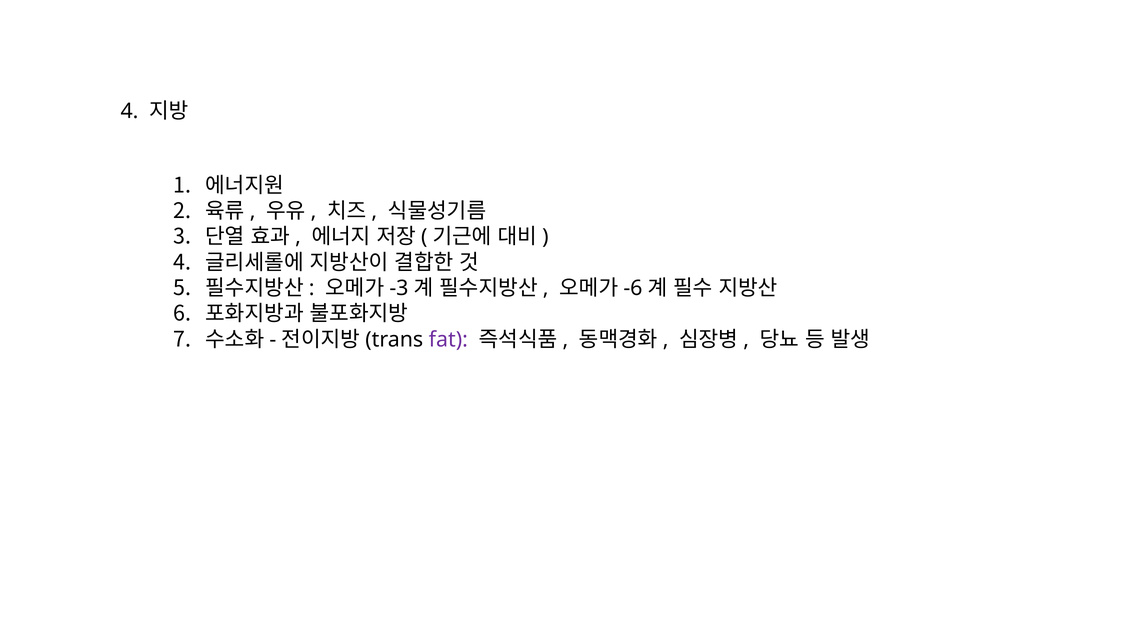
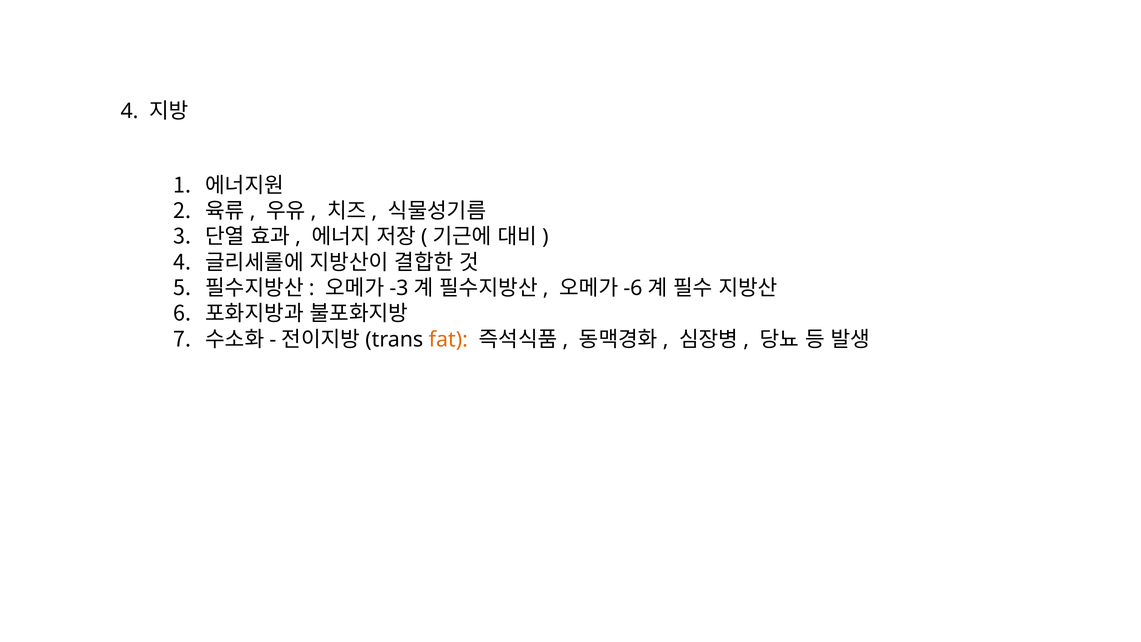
fat colour: purple -> orange
